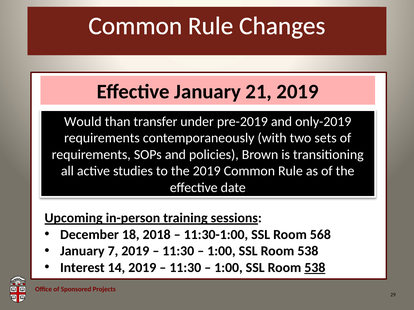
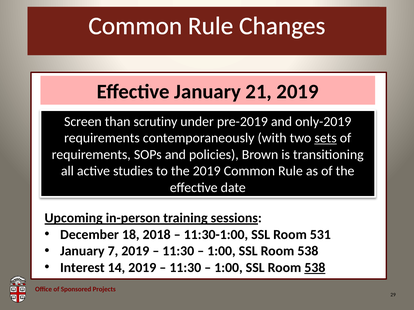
Would: Would -> Screen
transfer: transfer -> scrutiny
sets underline: none -> present
568: 568 -> 531
